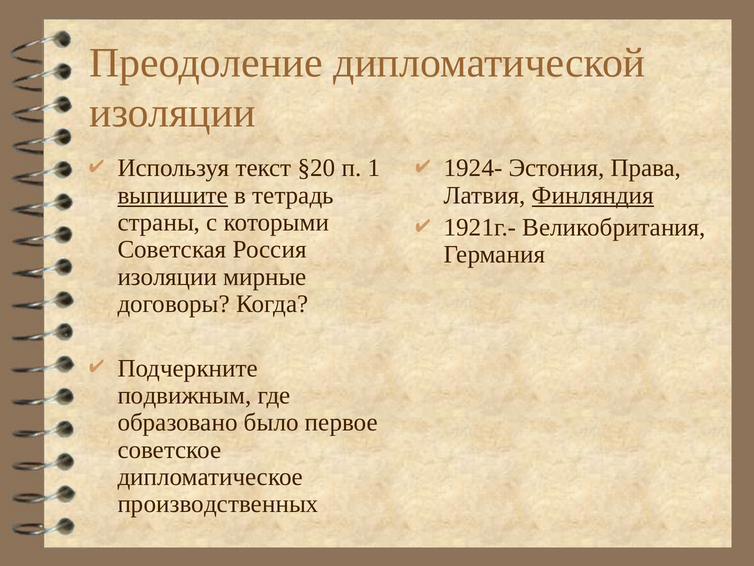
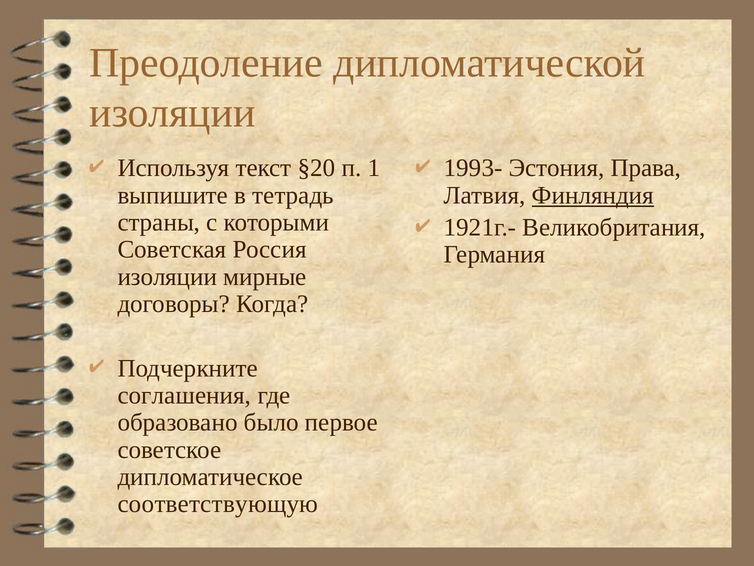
1924-: 1924- -> 1993-
выпишите underline: present -> none
подвижным: подвижным -> соглашения
производственных: производственных -> соответствующую
